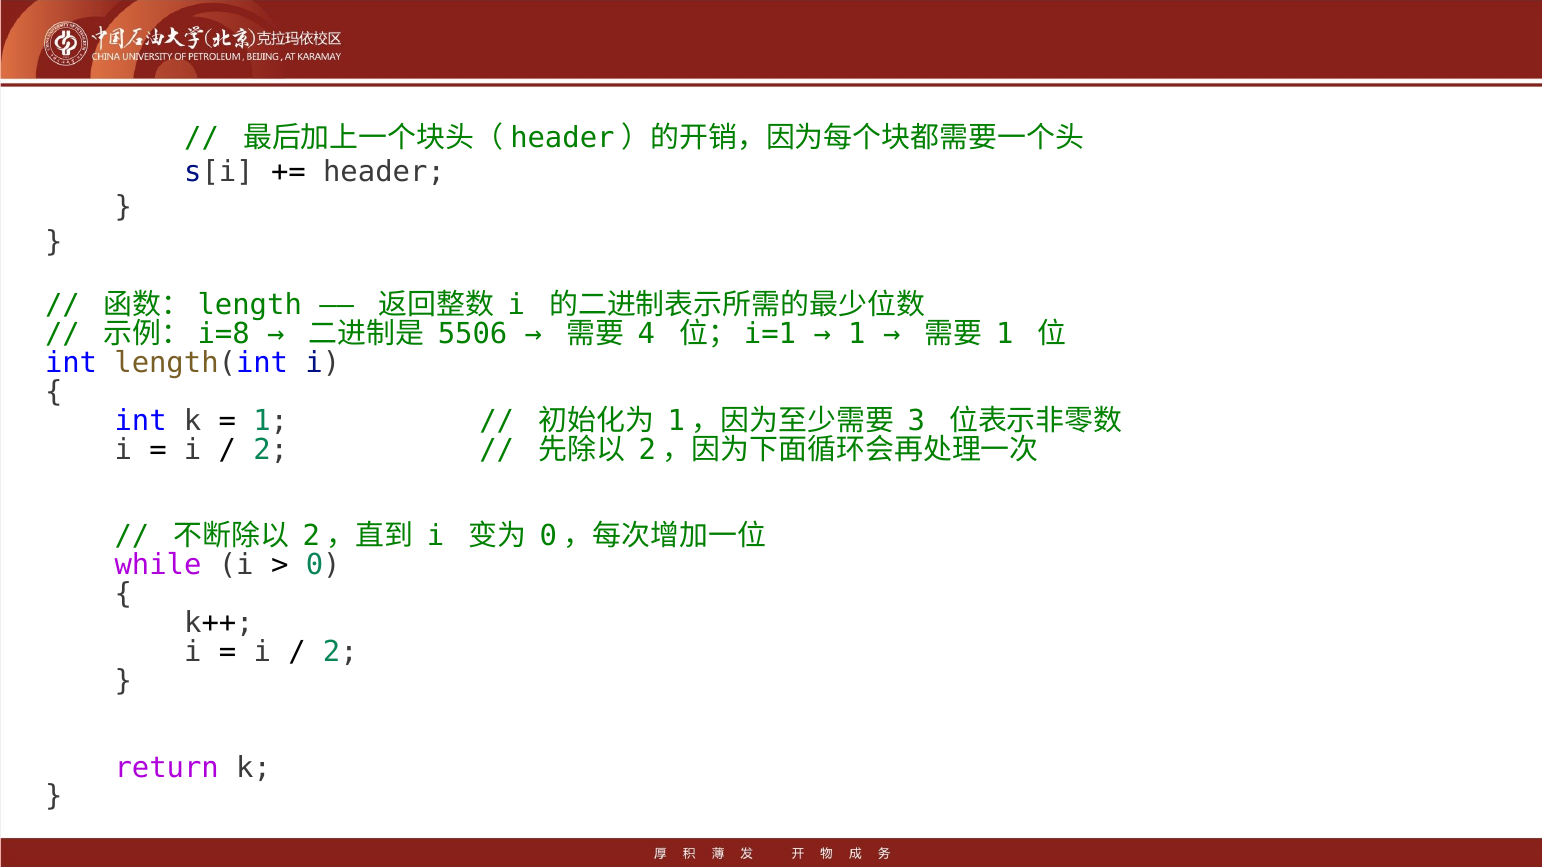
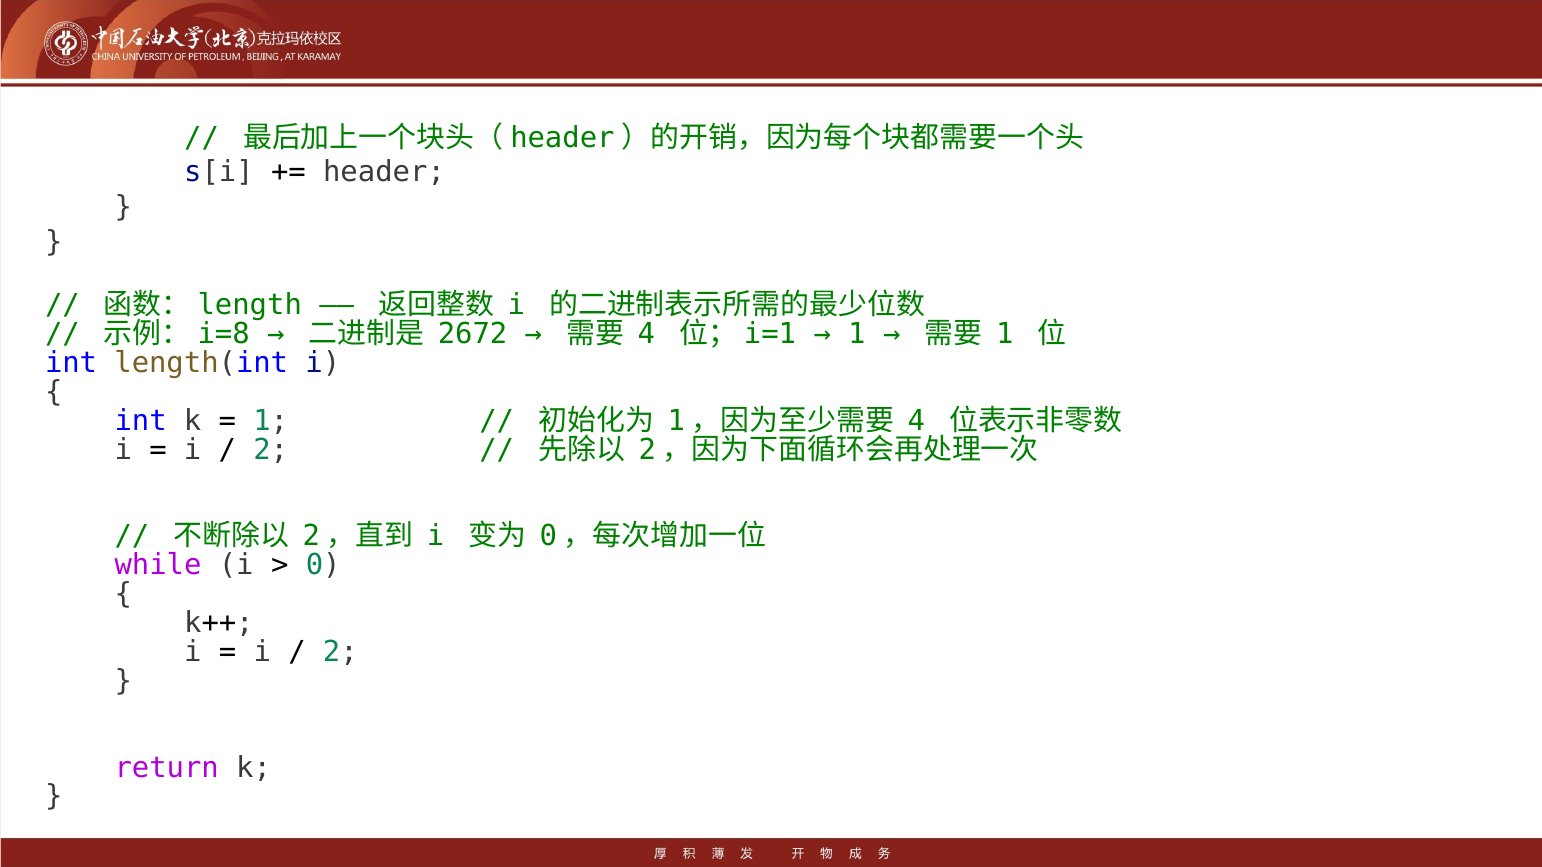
5506: 5506 -> 2672
3 at (916, 421): 3 -> 4
